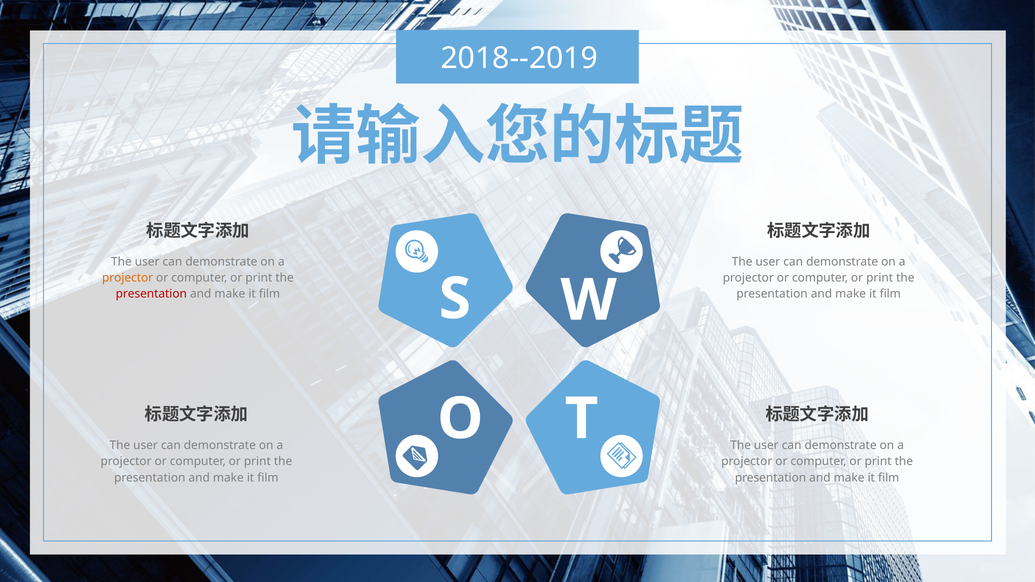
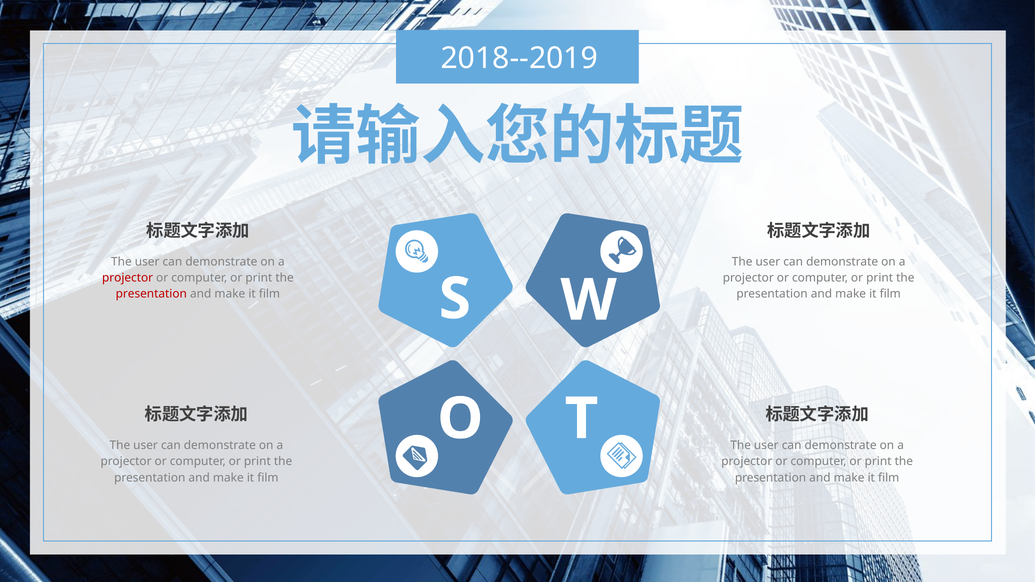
projector at (128, 278) colour: orange -> red
